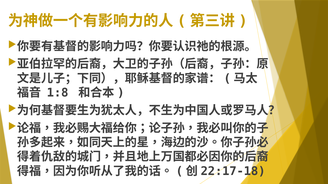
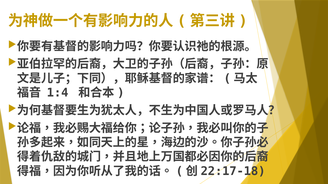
1:8: 1:8 -> 1:4
